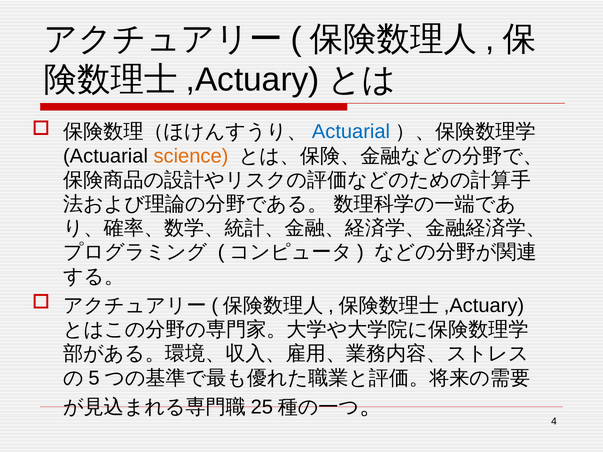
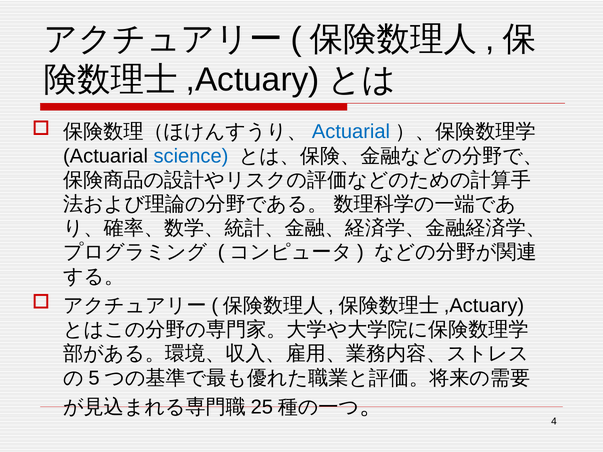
science colour: orange -> blue
